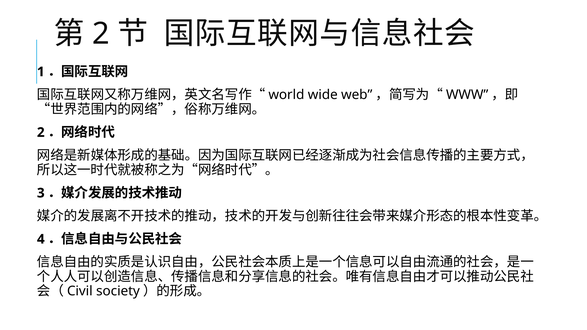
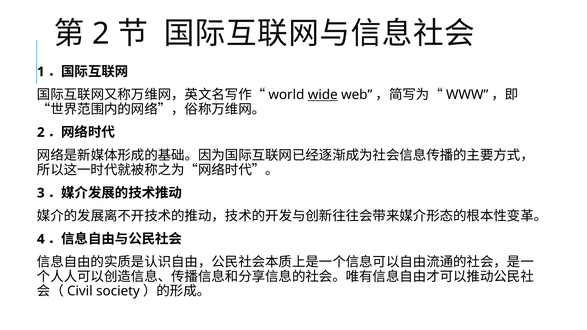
wide underline: none -> present
